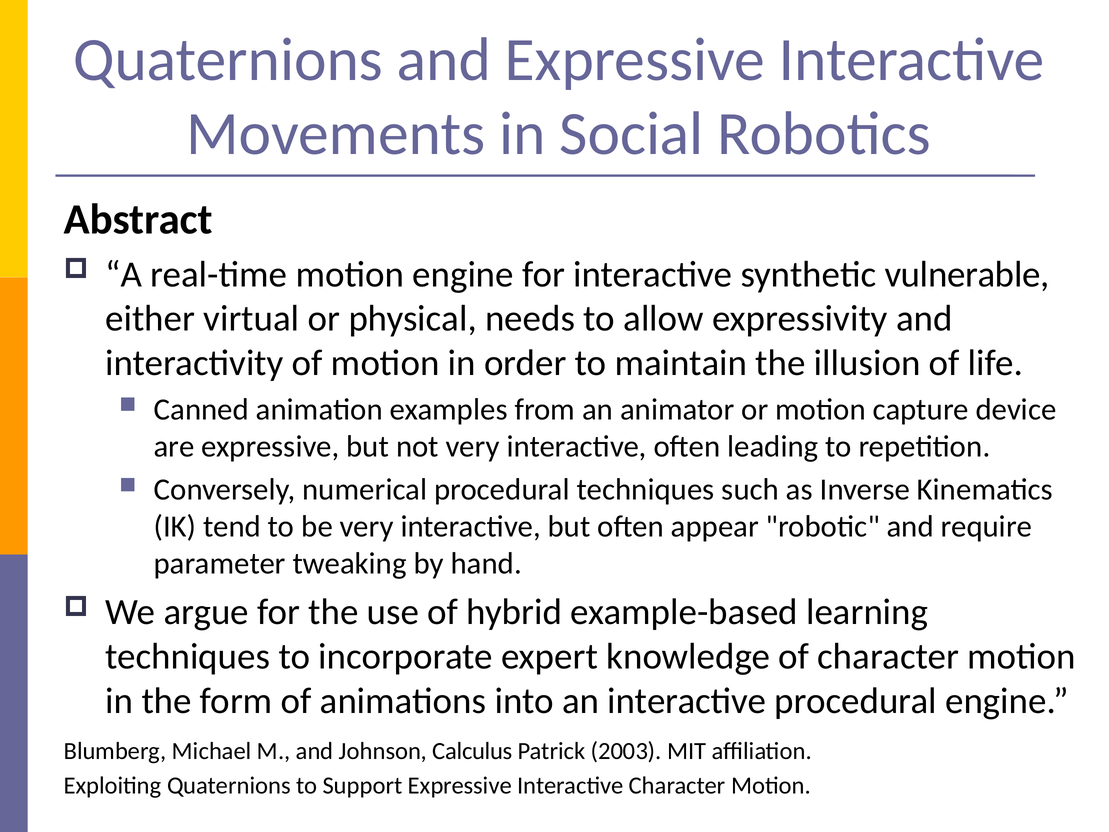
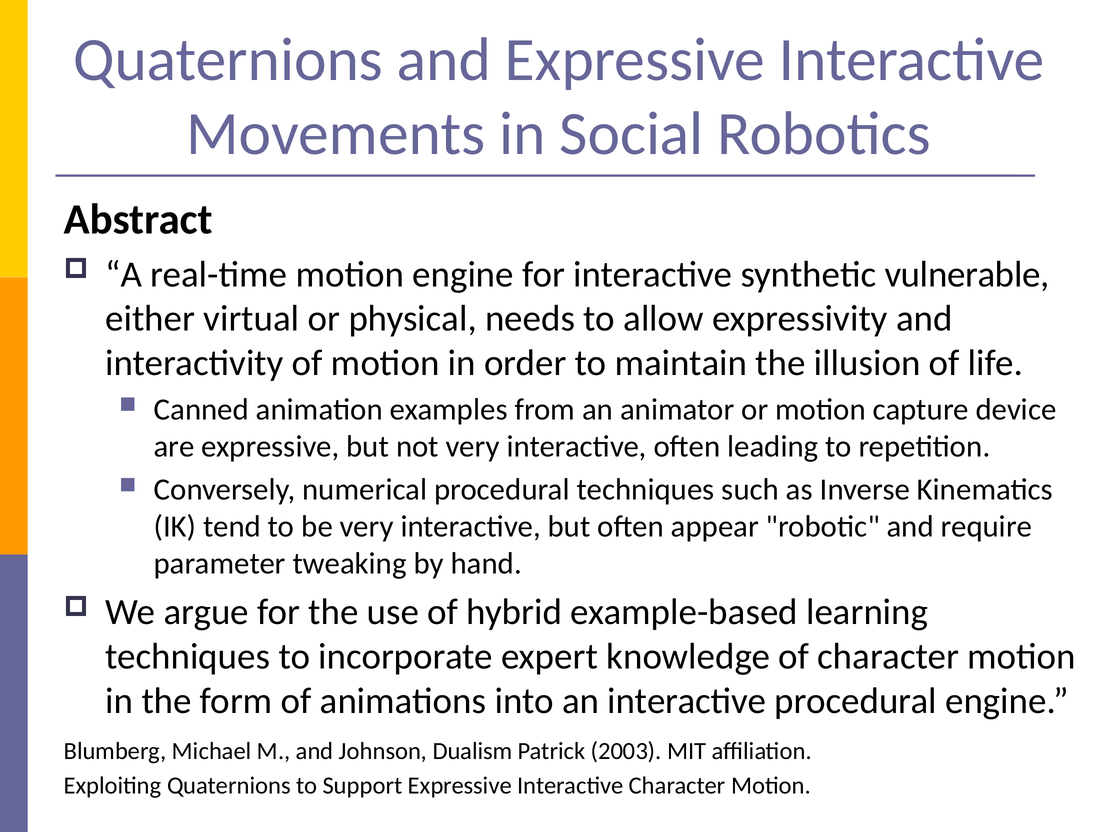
Calculus: Calculus -> Dualism
